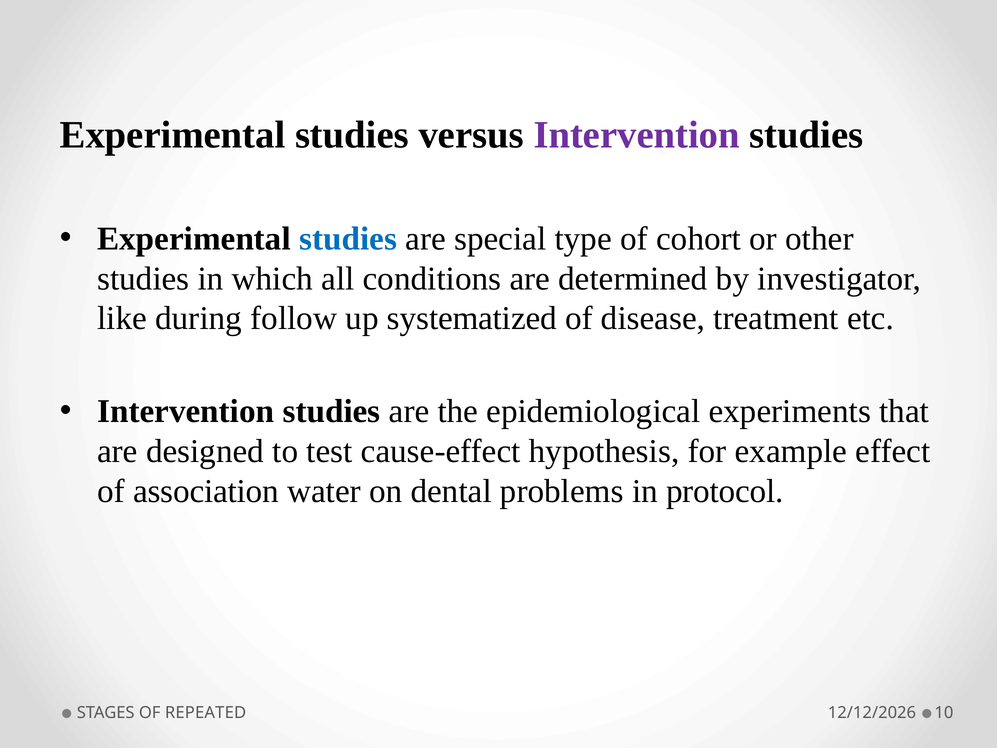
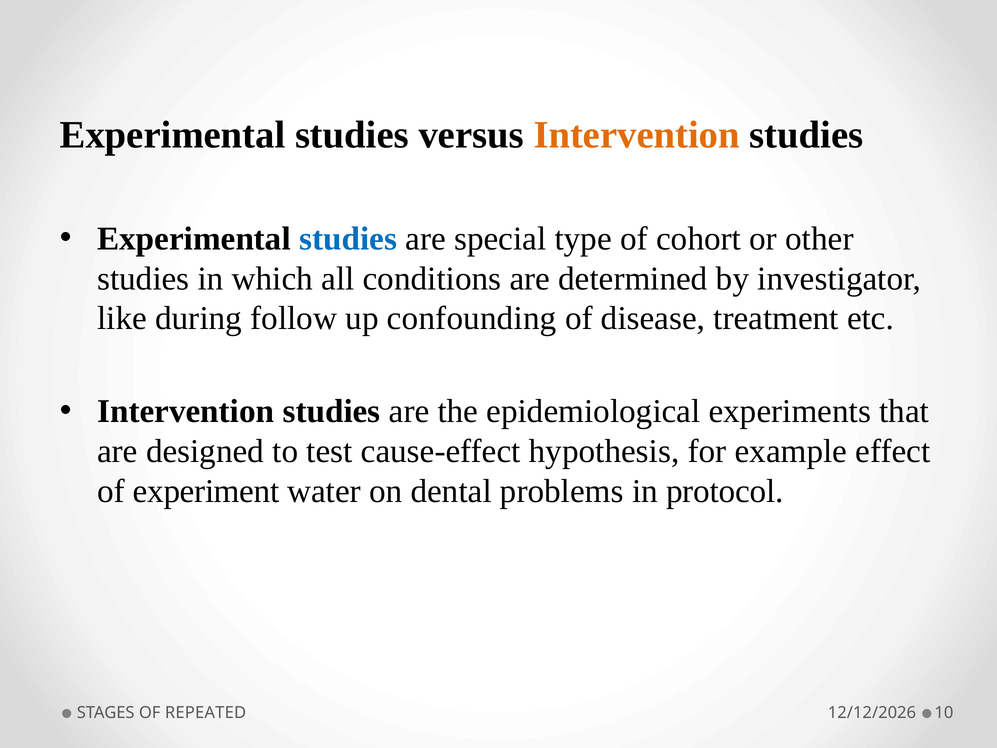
Intervention at (637, 135) colour: purple -> orange
systematized: systematized -> confounding
association: association -> experiment
